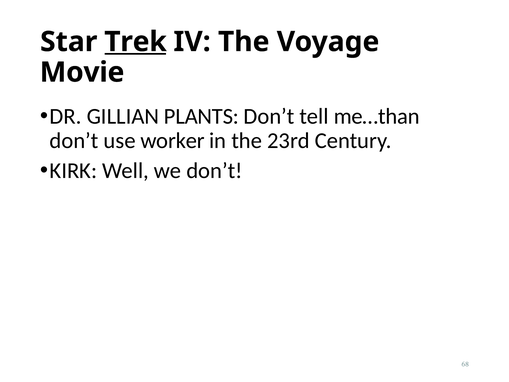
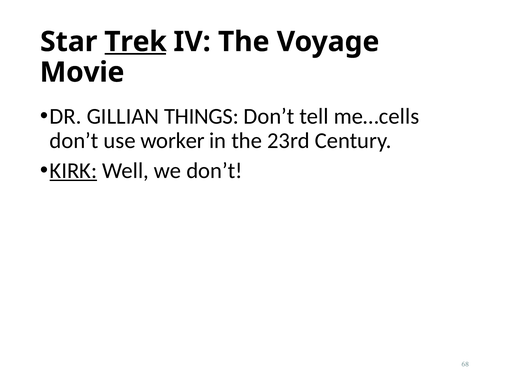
PLANTS: PLANTS -> THINGS
me…than: me…than -> me…cells
KIRK underline: none -> present
